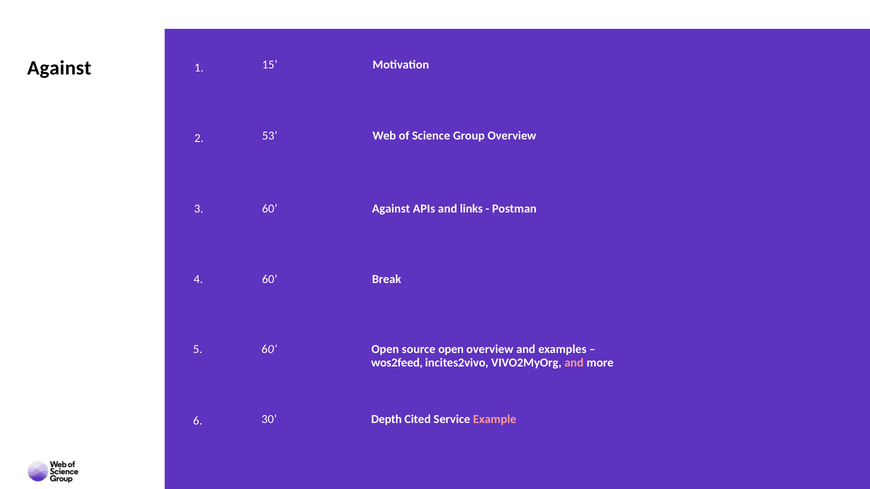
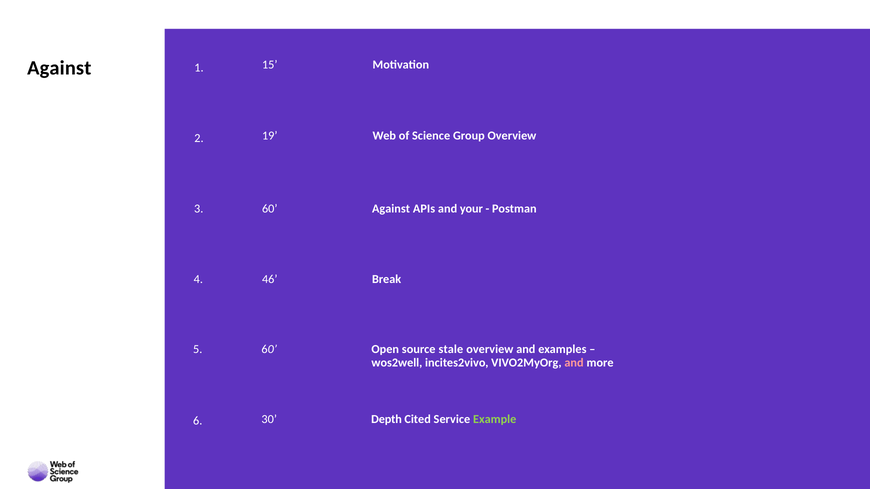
53: 53 -> 19
links: links -> your
60 at (270, 279): 60 -> 46
source open: open -> stale
wos2feed: wos2feed -> wos2well
Example colour: pink -> light green
